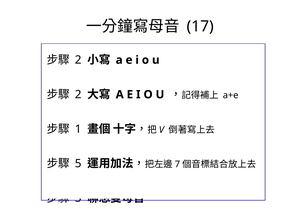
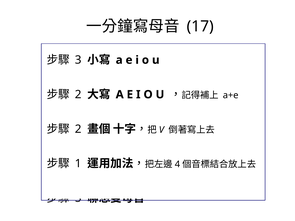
2 at (78, 60): 2 -> 3
1 at (78, 129): 1 -> 2
5 at (78, 164): 5 -> 1
7: 7 -> 4
